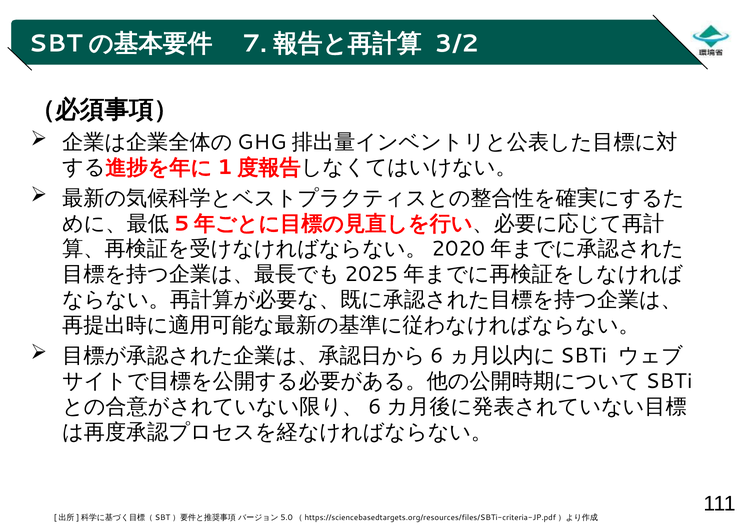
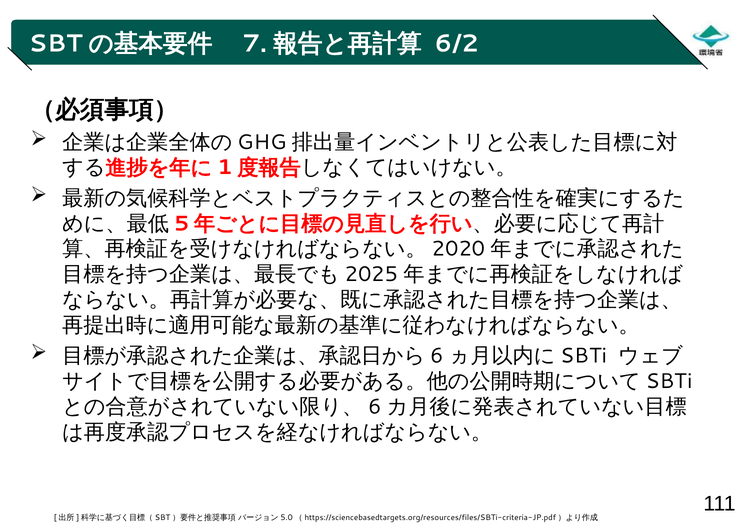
3/2: 3/2 -> 6/2
